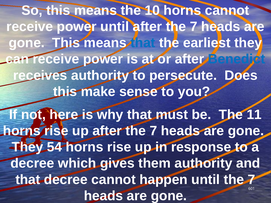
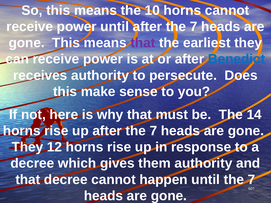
that at (143, 43) colour: blue -> purple
11: 11 -> 14
54: 54 -> 12
